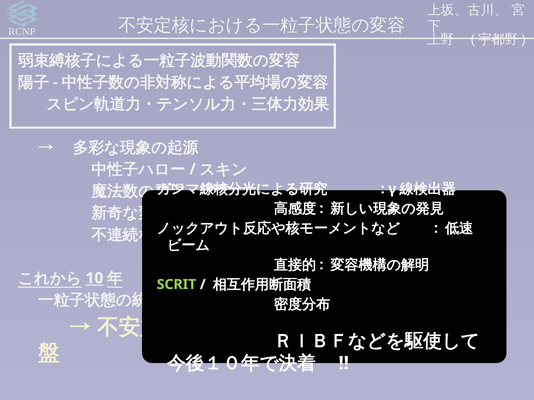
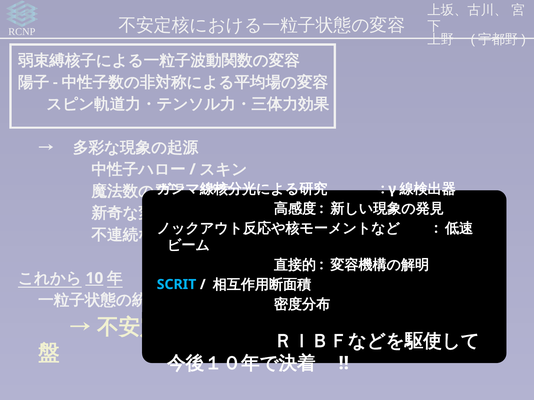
SCRIT colour: light green -> light blue
